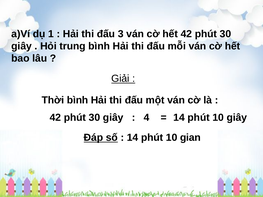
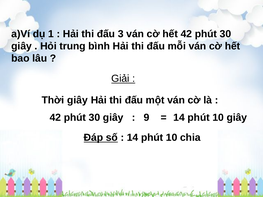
Thời bình: bình -> giây
4: 4 -> 9
gian: gian -> chia
